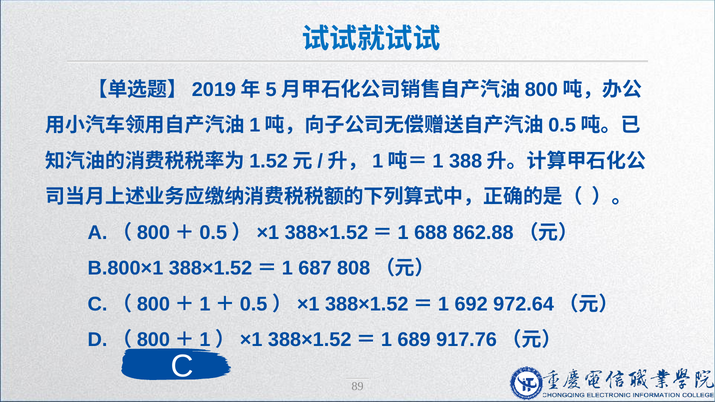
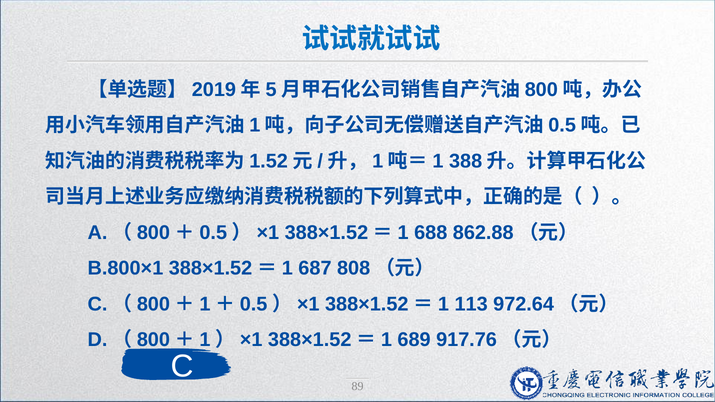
692: 692 -> 113
